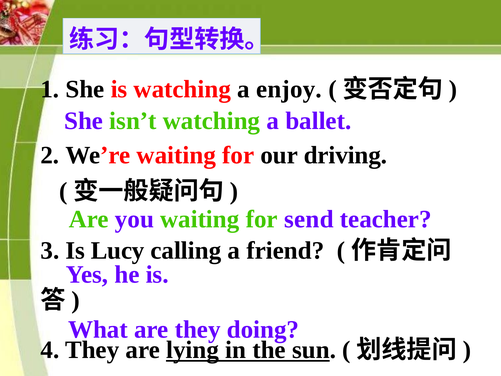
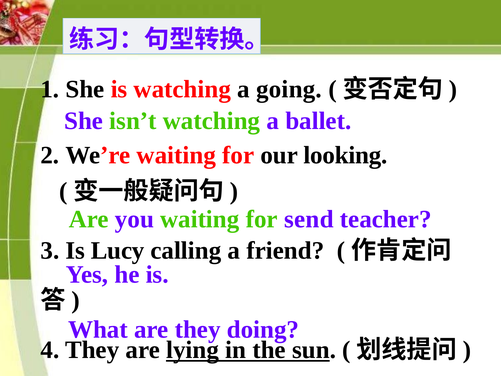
enjoy: enjoy -> going
driving: driving -> looking
